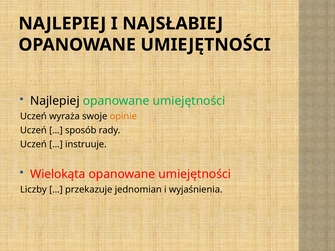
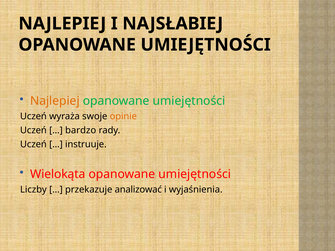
Najlepiej at (55, 101) colour: black -> orange
sposób: sposób -> bardzo
jednomian: jednomian -> analizować
